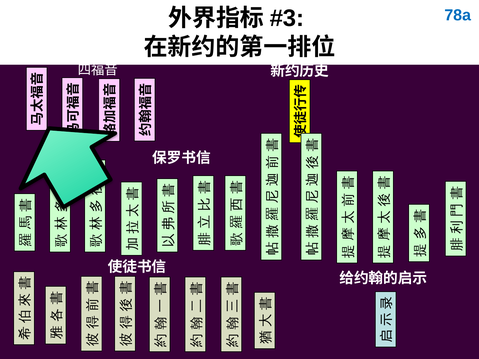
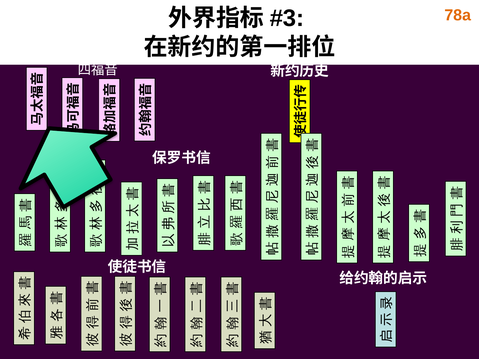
78a colour: blue -> orange
